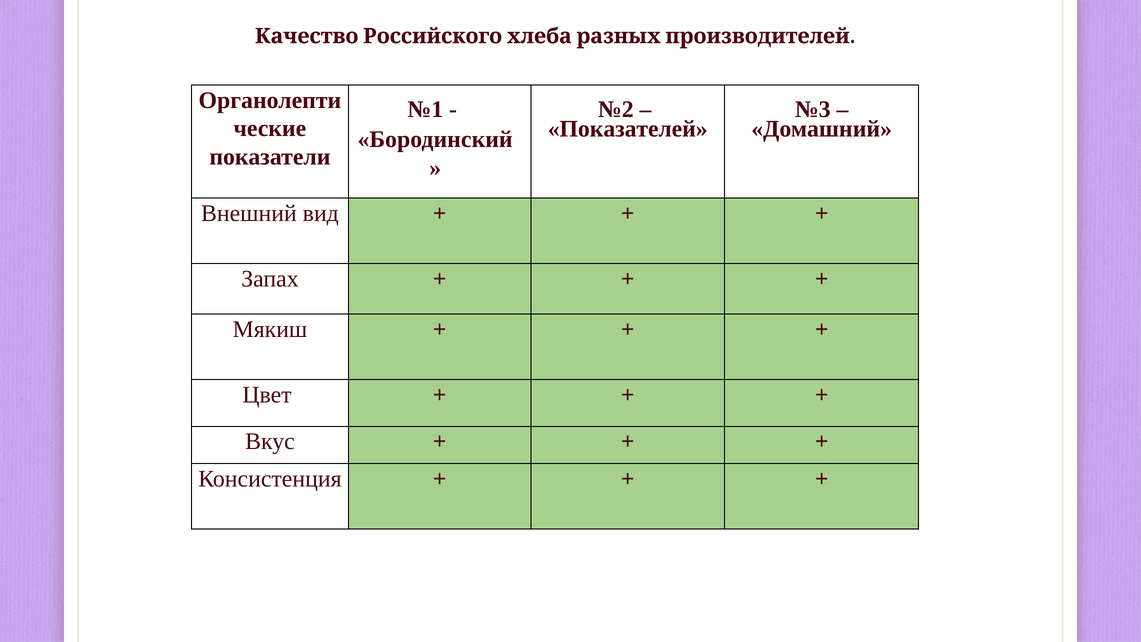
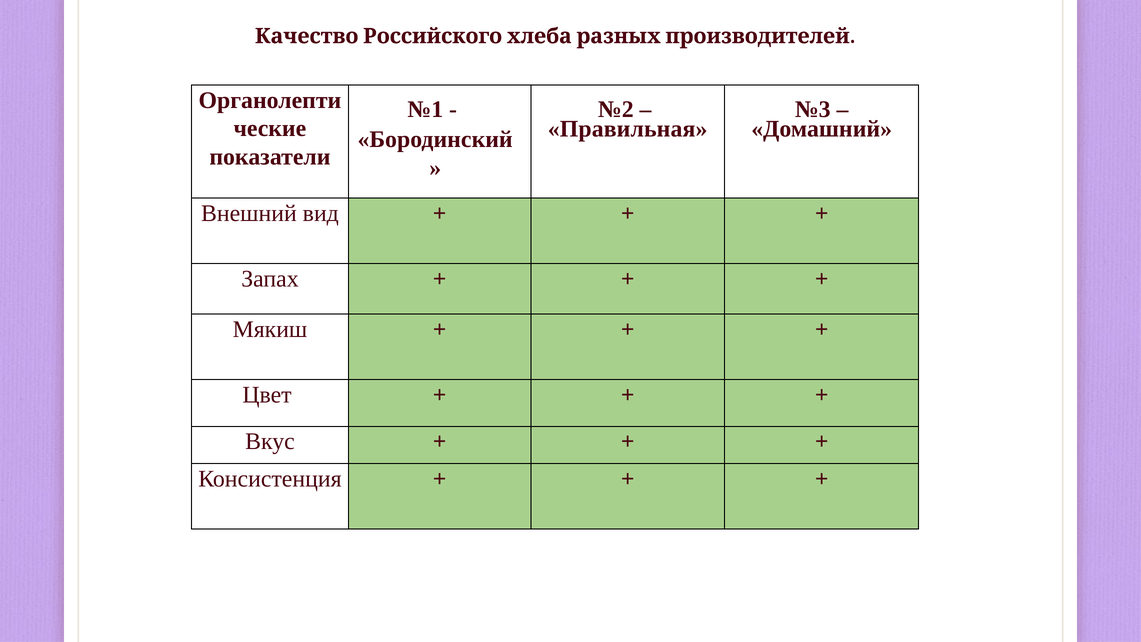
Показателей: Показателей -> Правильная
